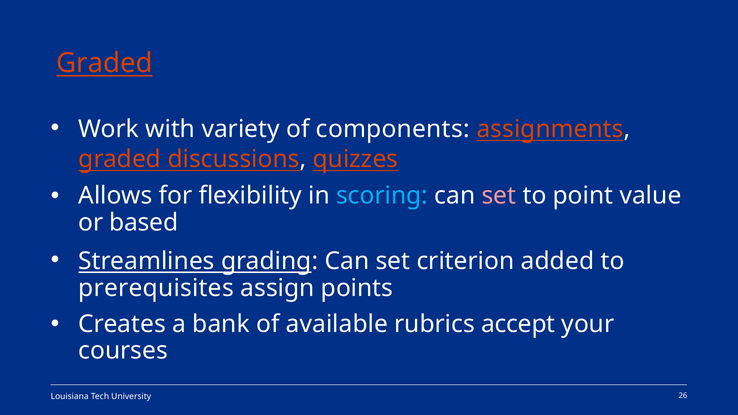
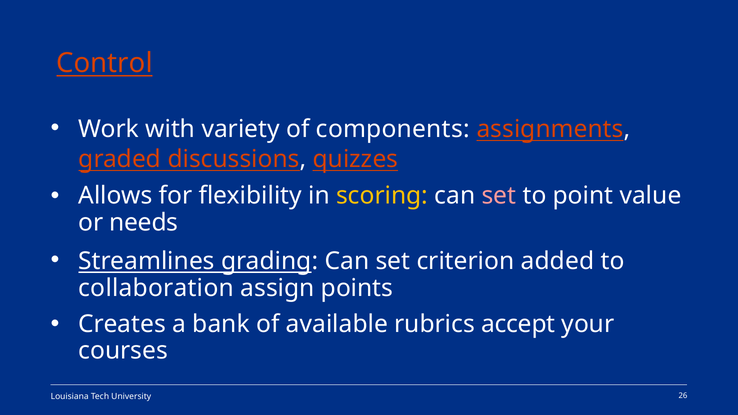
Graded at (104, 63): Graded -> Control
scoring colour: light blue -> yellow
based: based -> needs
prerequisites: prerequisites -> collaboration
